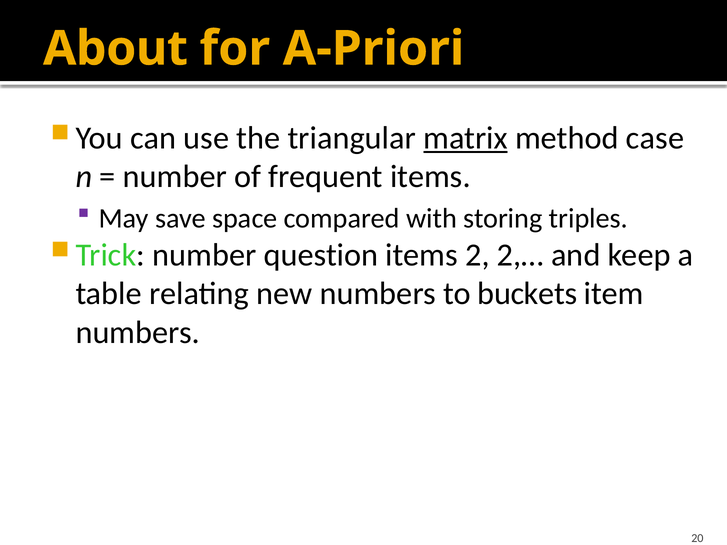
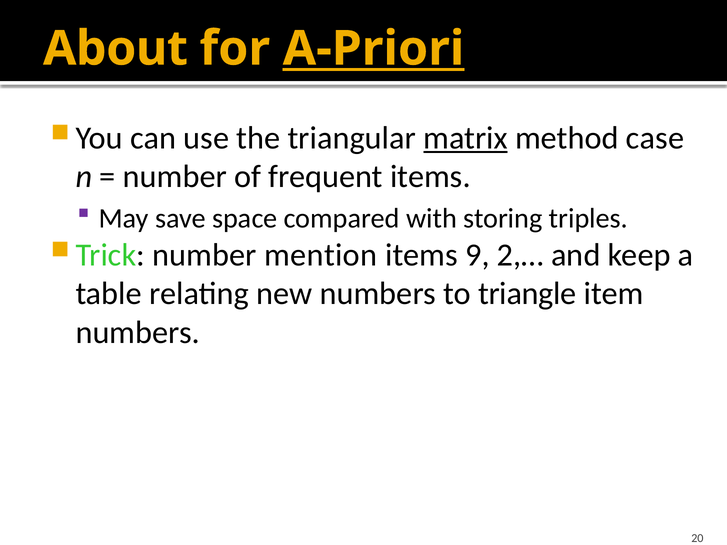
A-Priori underline: none -> present
question: question -> mention
2: 2 -> 9
buckets: buckets -> triangle
